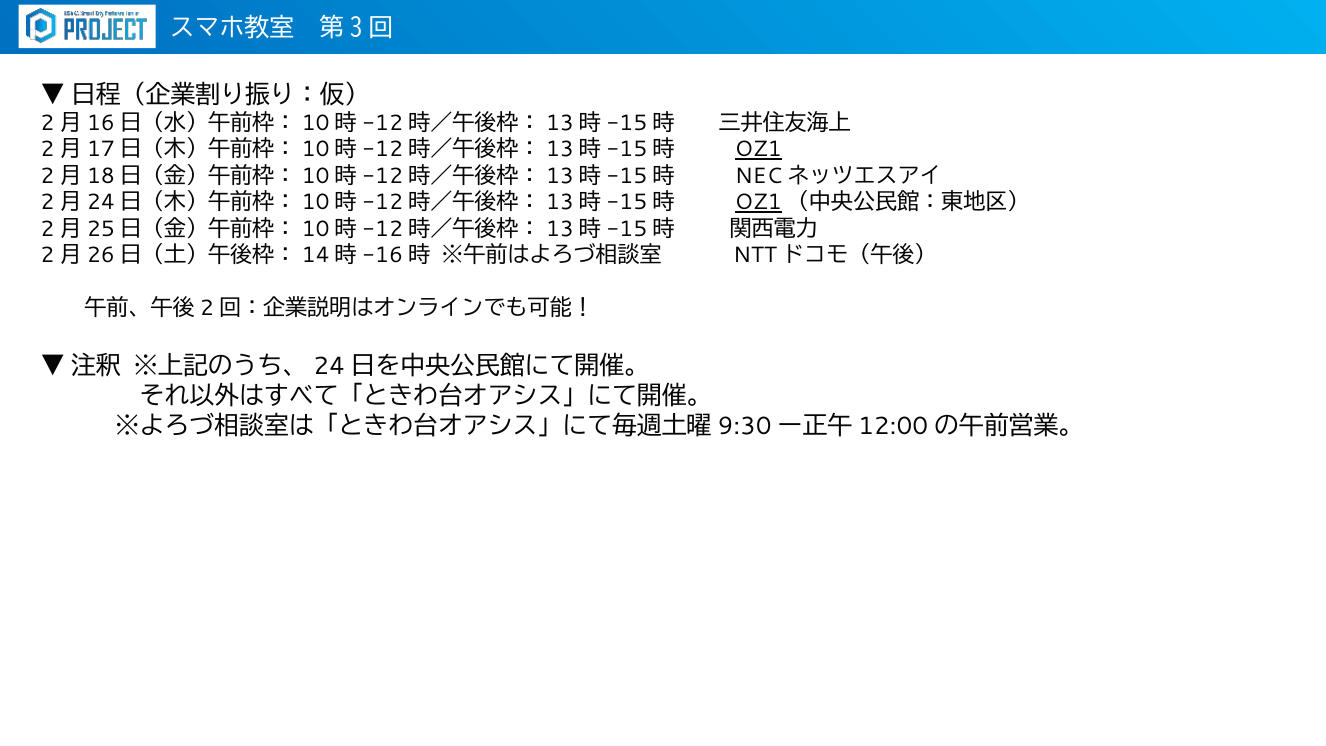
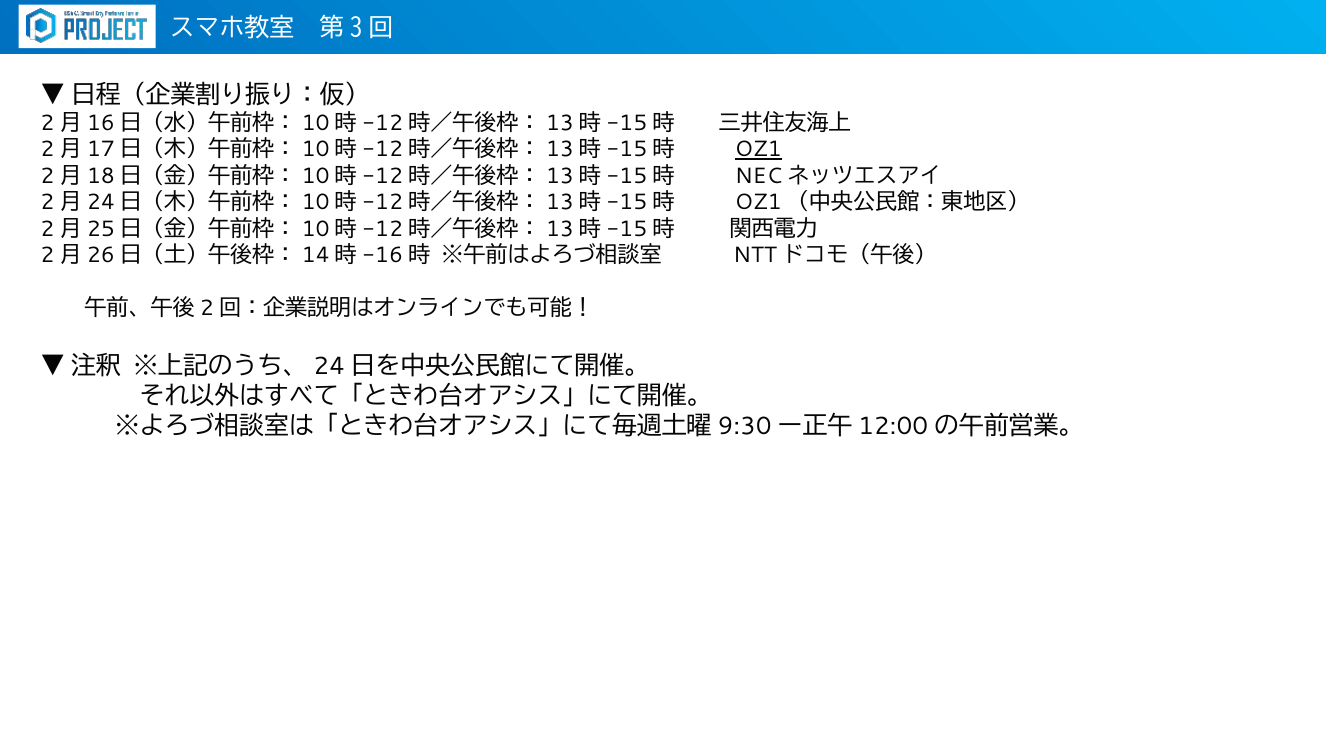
OZ1 at (758, 202) underline: present -> none
